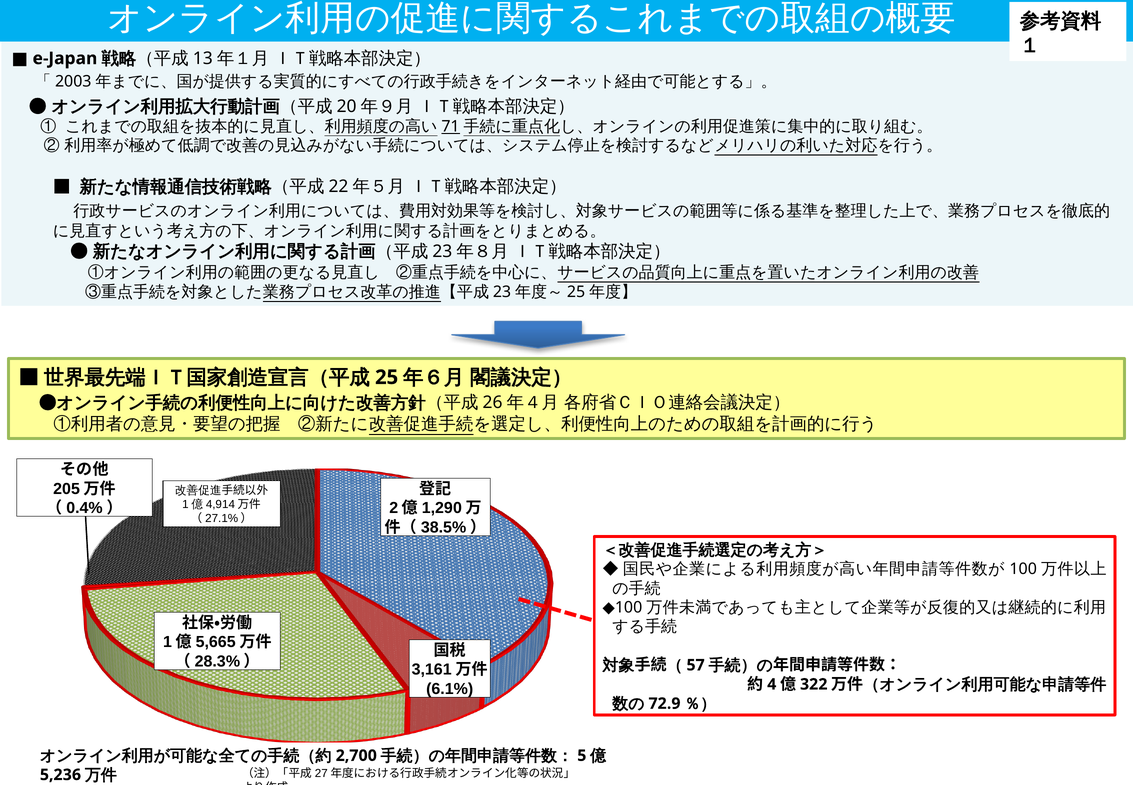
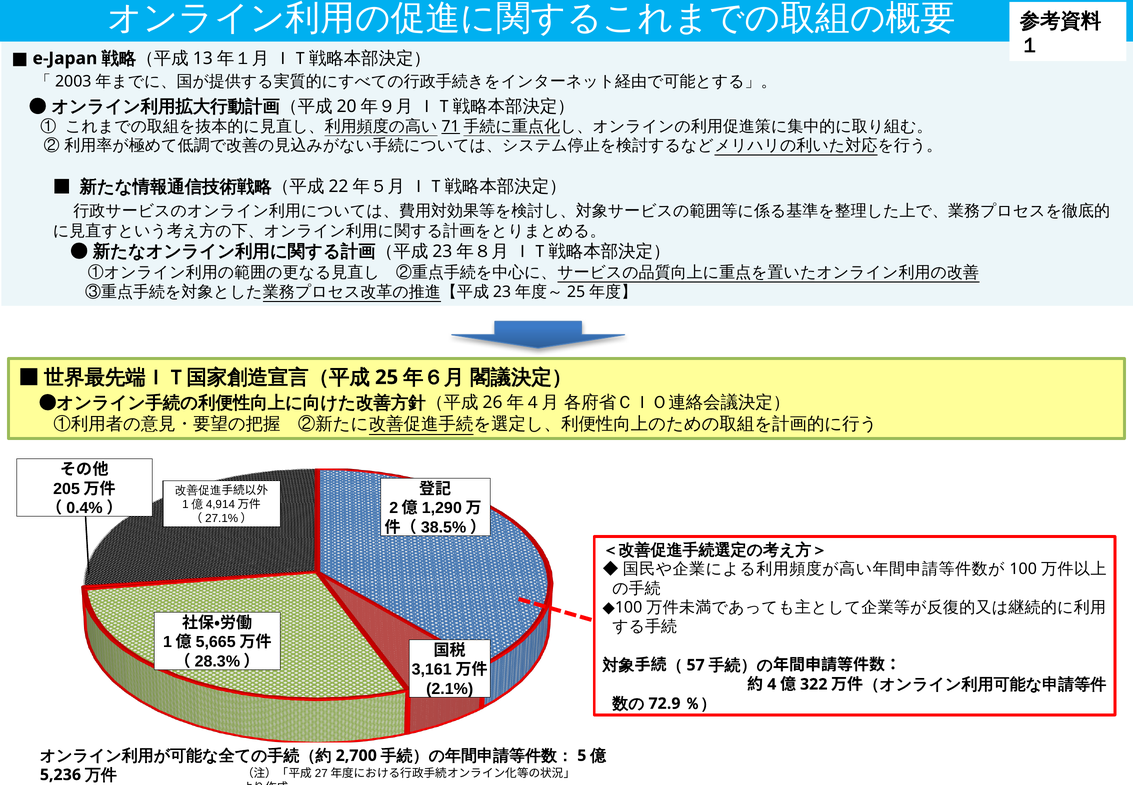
6.1%: 6.1% -> 2.1%
